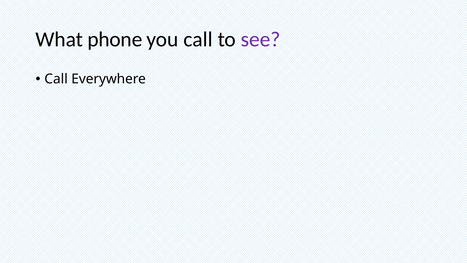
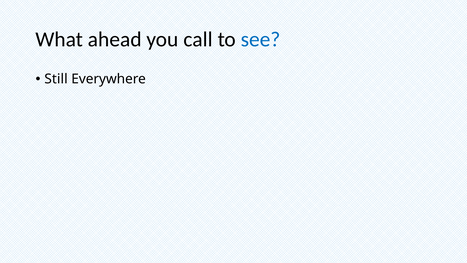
phone: phone -> ahead
see colour: purple -> blue
Call at (56, 79): Call -> Still
